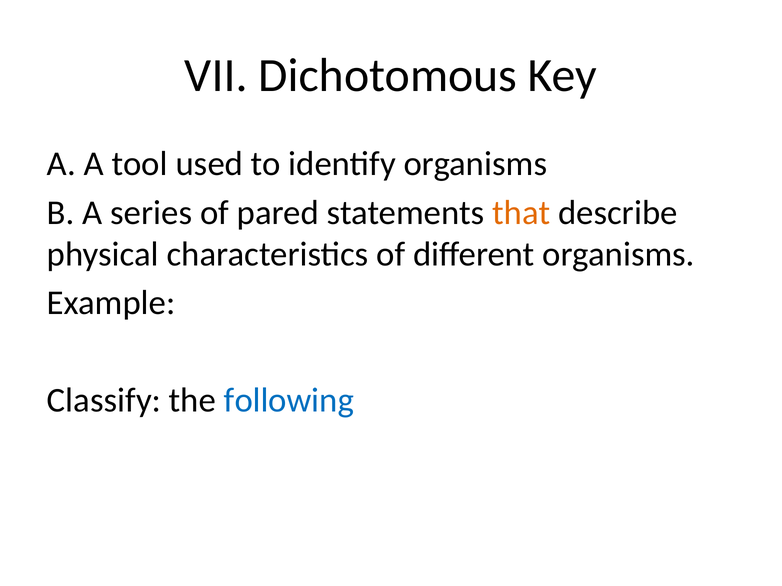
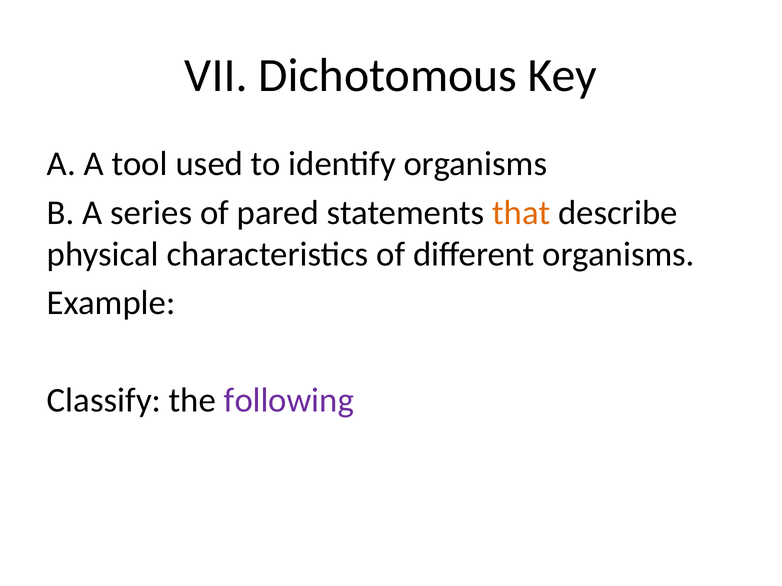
following colour: blue -> purple
